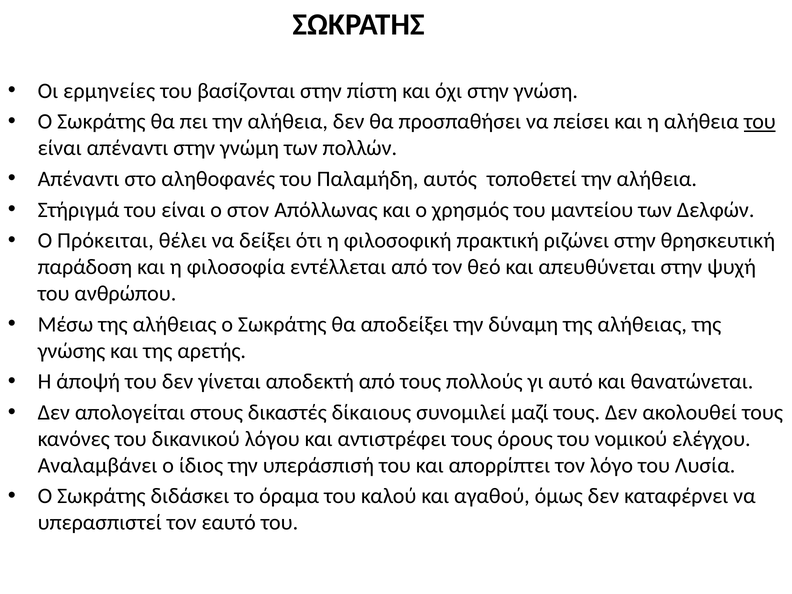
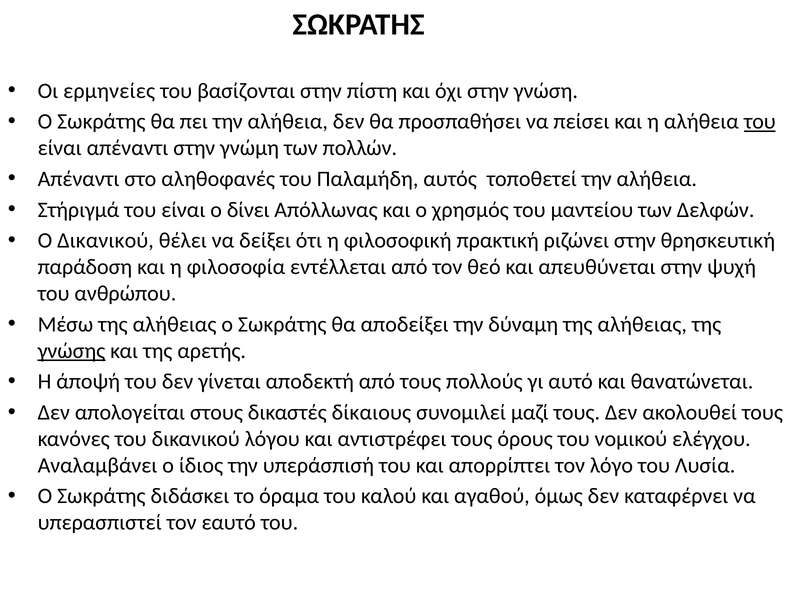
στον: στον -> δίνει
Ο Πρόκειται: Πρόκειται -> Δικανικού
γνώσης underline: none -> present
